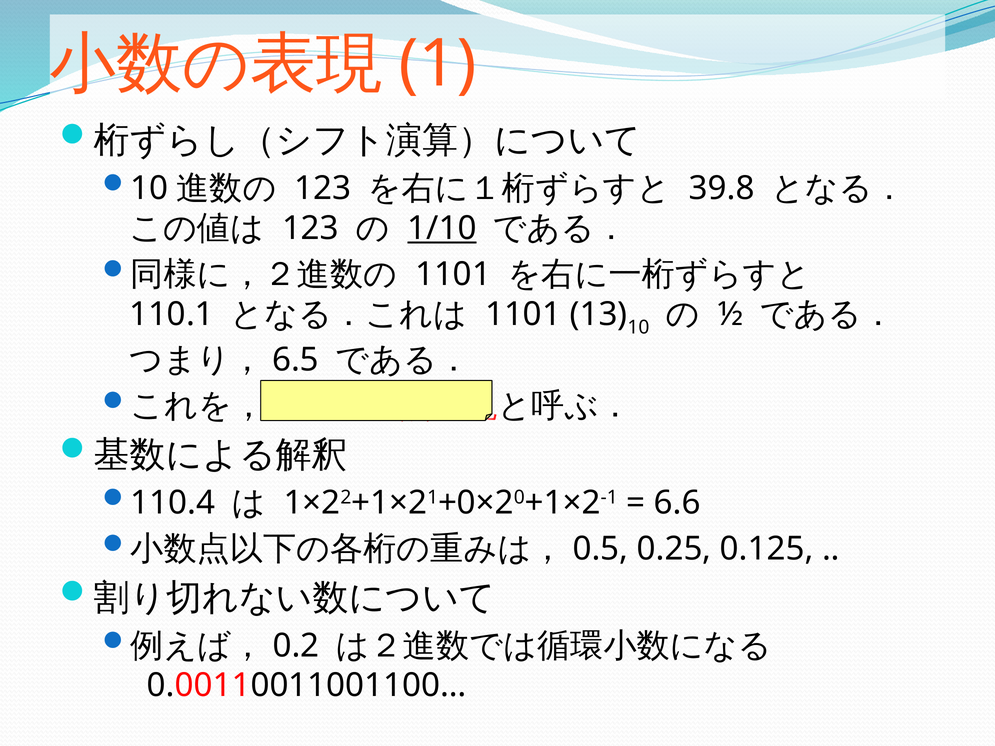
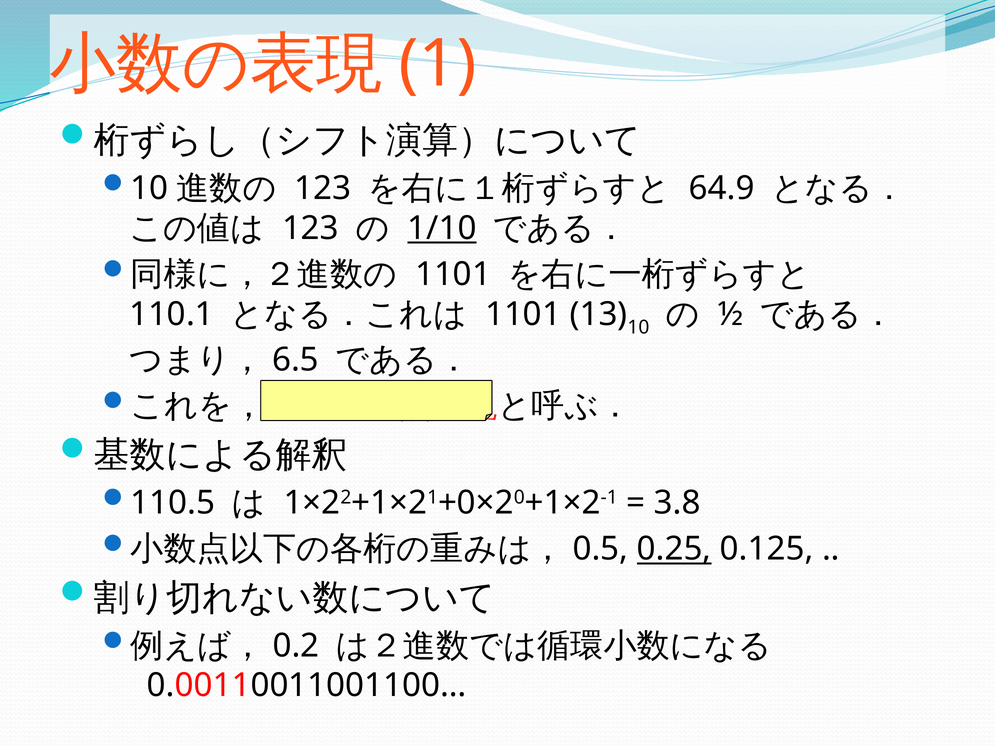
39.8: 39.8 -> 64.9
110.4: 110.4 -> 110.5
6.6: 6.6 -> 3.8
0.25 underline: none -> present
